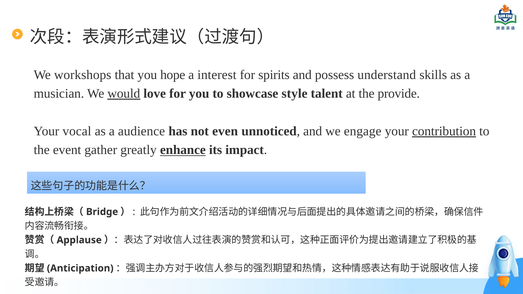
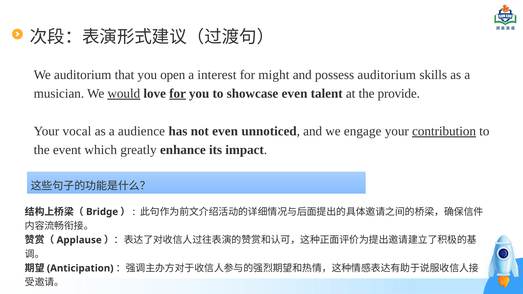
We workshops: workshops -> auditorium
hope: hope -> open
spirits: spirits -> might
possess understand: understand -> auditorium
for at (178, 94) underline: none -> present
showcase style: style -> even
gather: gather -> which
enhance underline: present -> none
